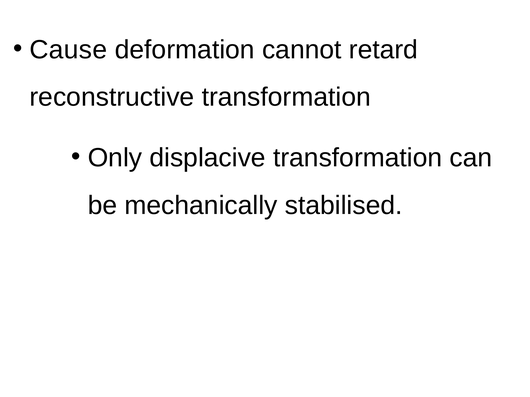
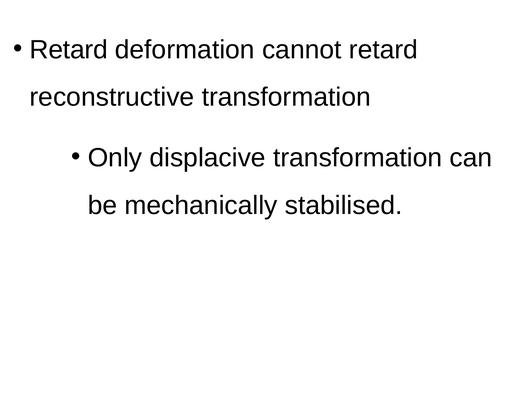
Cause at (68, 50): Cause -> Retard
